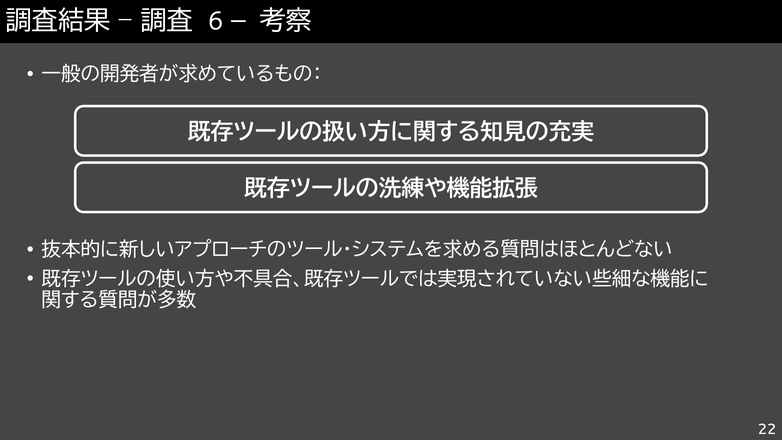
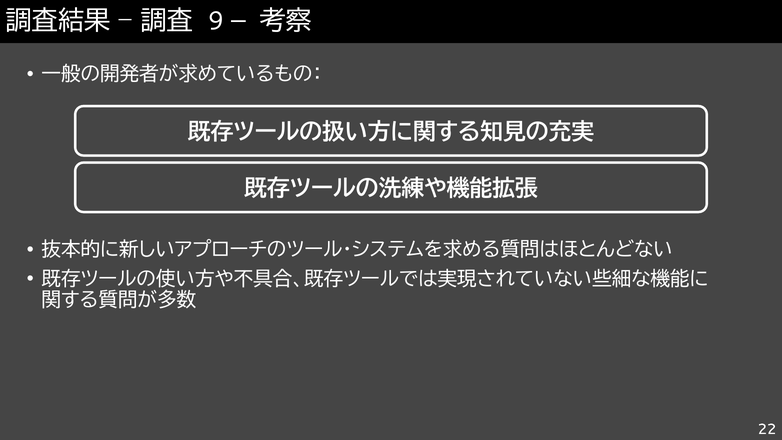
6: 6 -> 9
